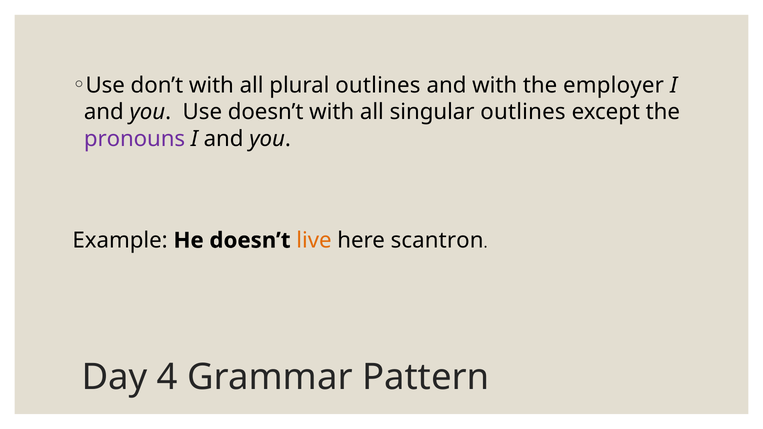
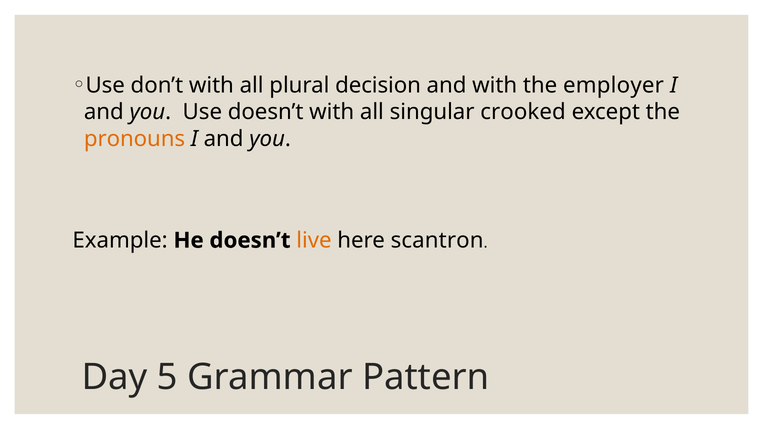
plural outlines: outlines -> decision
singular outlines: outlines -> crooked
pronouns colour: purple -> orange
4: 4 -> 5
